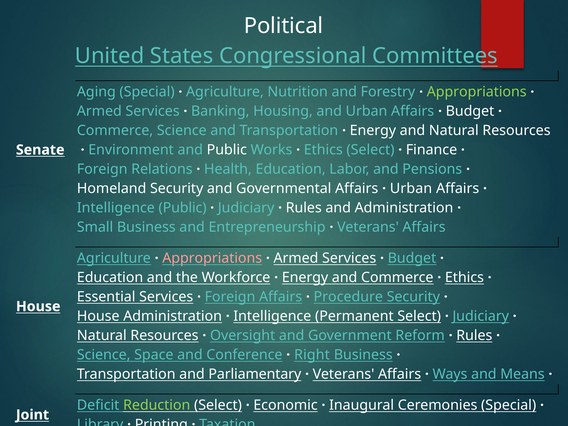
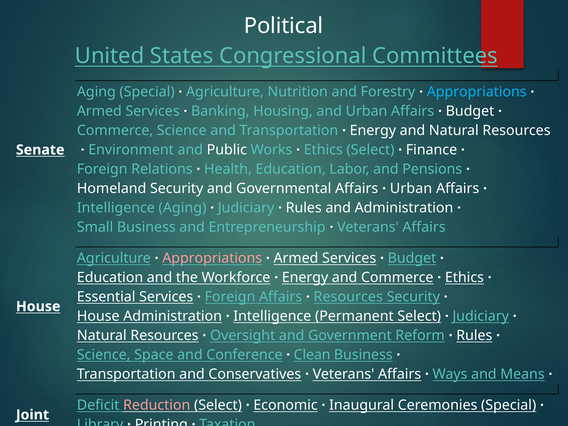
Appropriations at (477, 92) colour: light green -> light blue
Intelligence Public: Public -> Aging
Procedure at (348, 297): Procedure -> Resources
Right: Right -> Clean
Parliamentary: Parliamentary -> Conservatives
Reduction colour: light green -> pink
